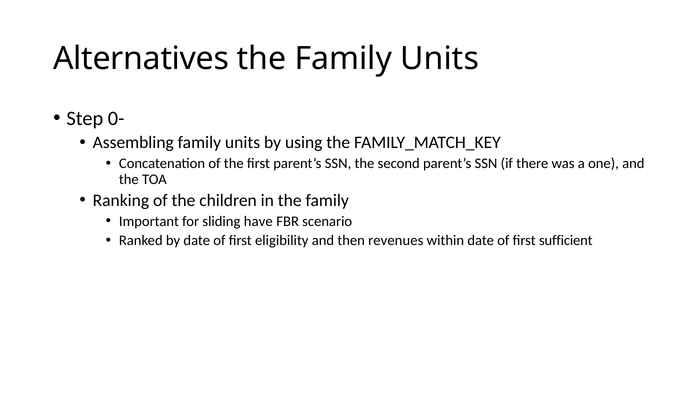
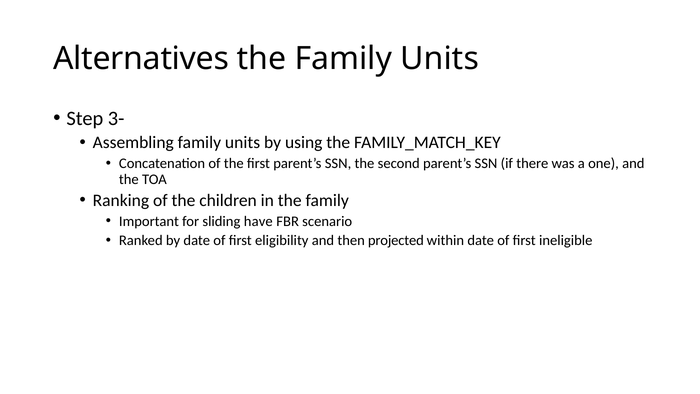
0-: 0- -> 3-
revenues: revenues -> projected
sufficient: sufficient -> ineligible
